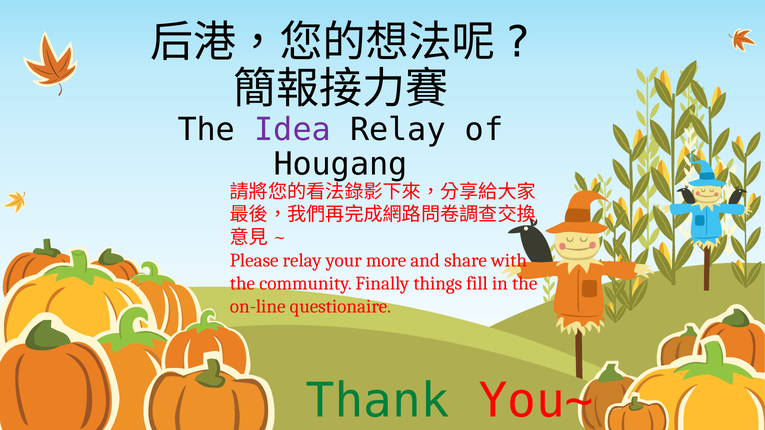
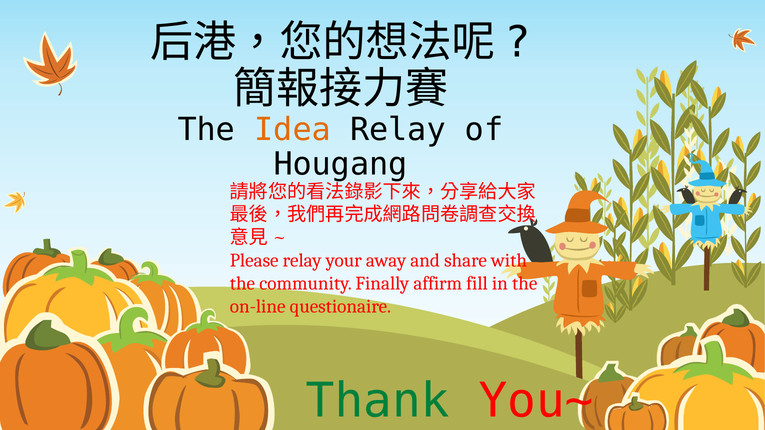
Idea colour: purple -> orange
more: more -> away
things: things -> affirm
